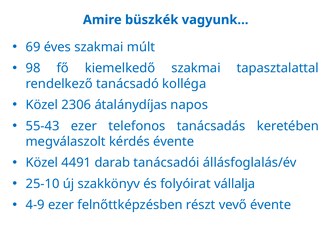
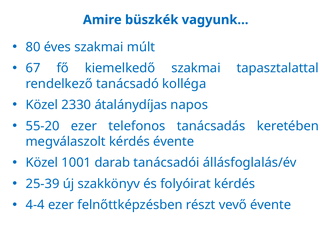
69: 69 -> 80
98: 98 -> 67
2306: 2306 -> 2330
55-43: 55-43 -> 55-20
4491: 4491 -> 1001
25-10: 25-10 -> 25-39
folyóirat vállalja: vállalja -> kérdés
4-9: 4-9 -> 4-4
